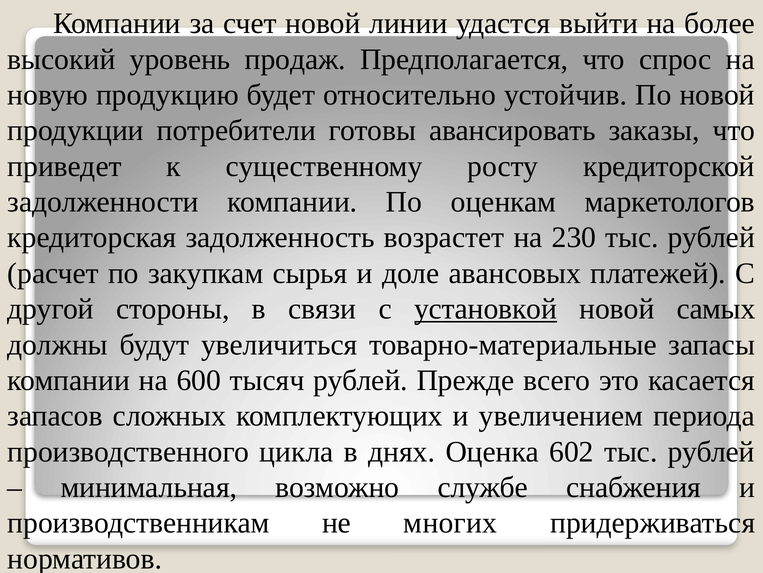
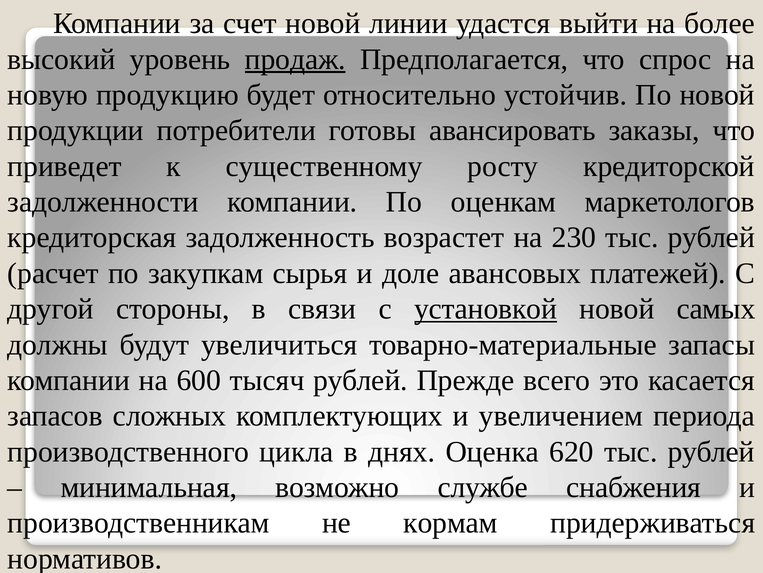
продаж underline: none -> present
602: 602 -> 620
многих: многих -> кормам
